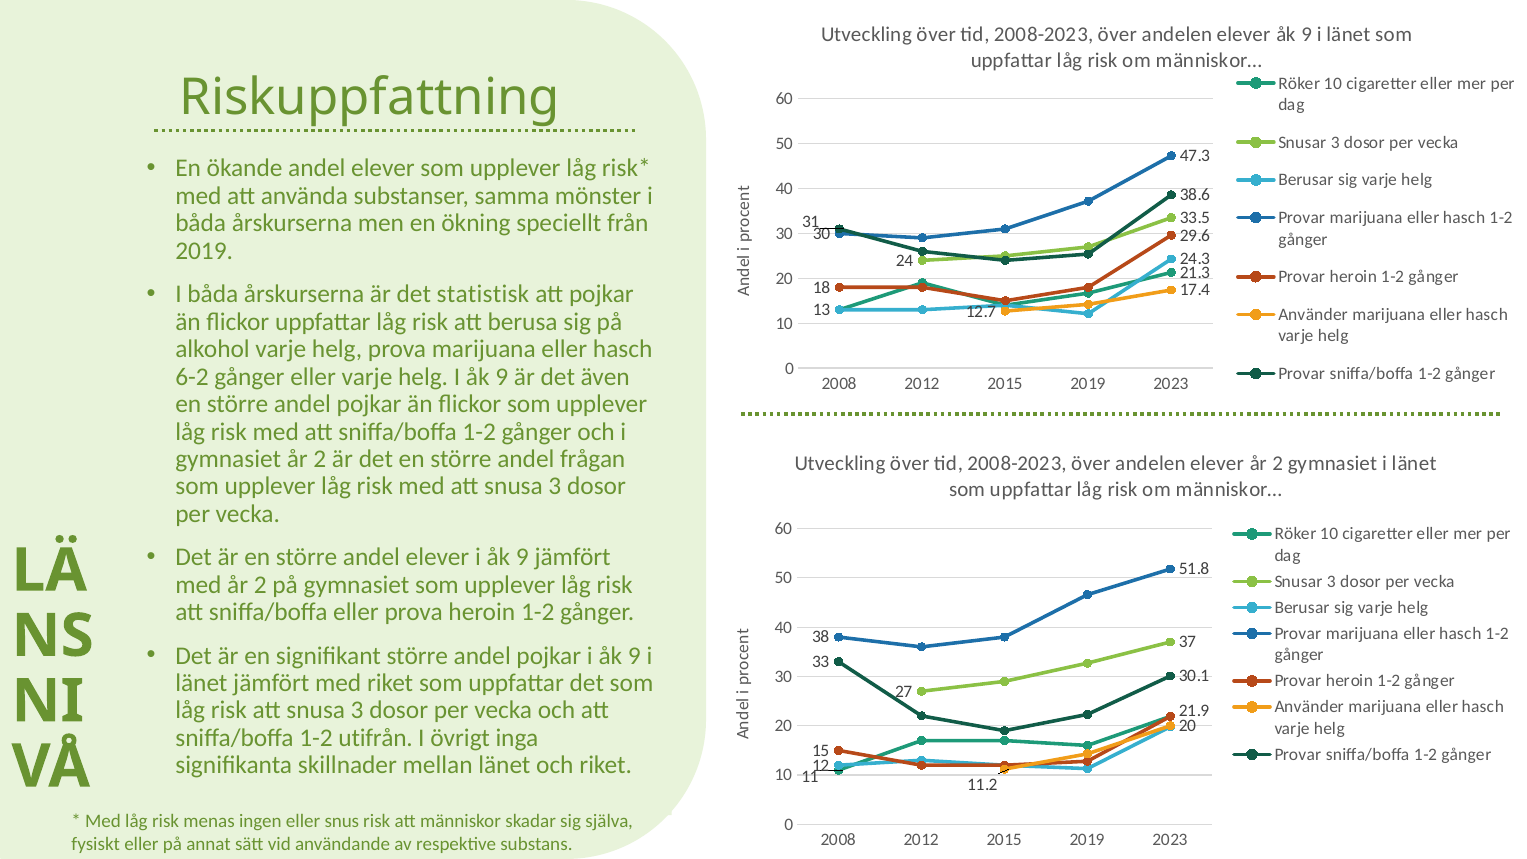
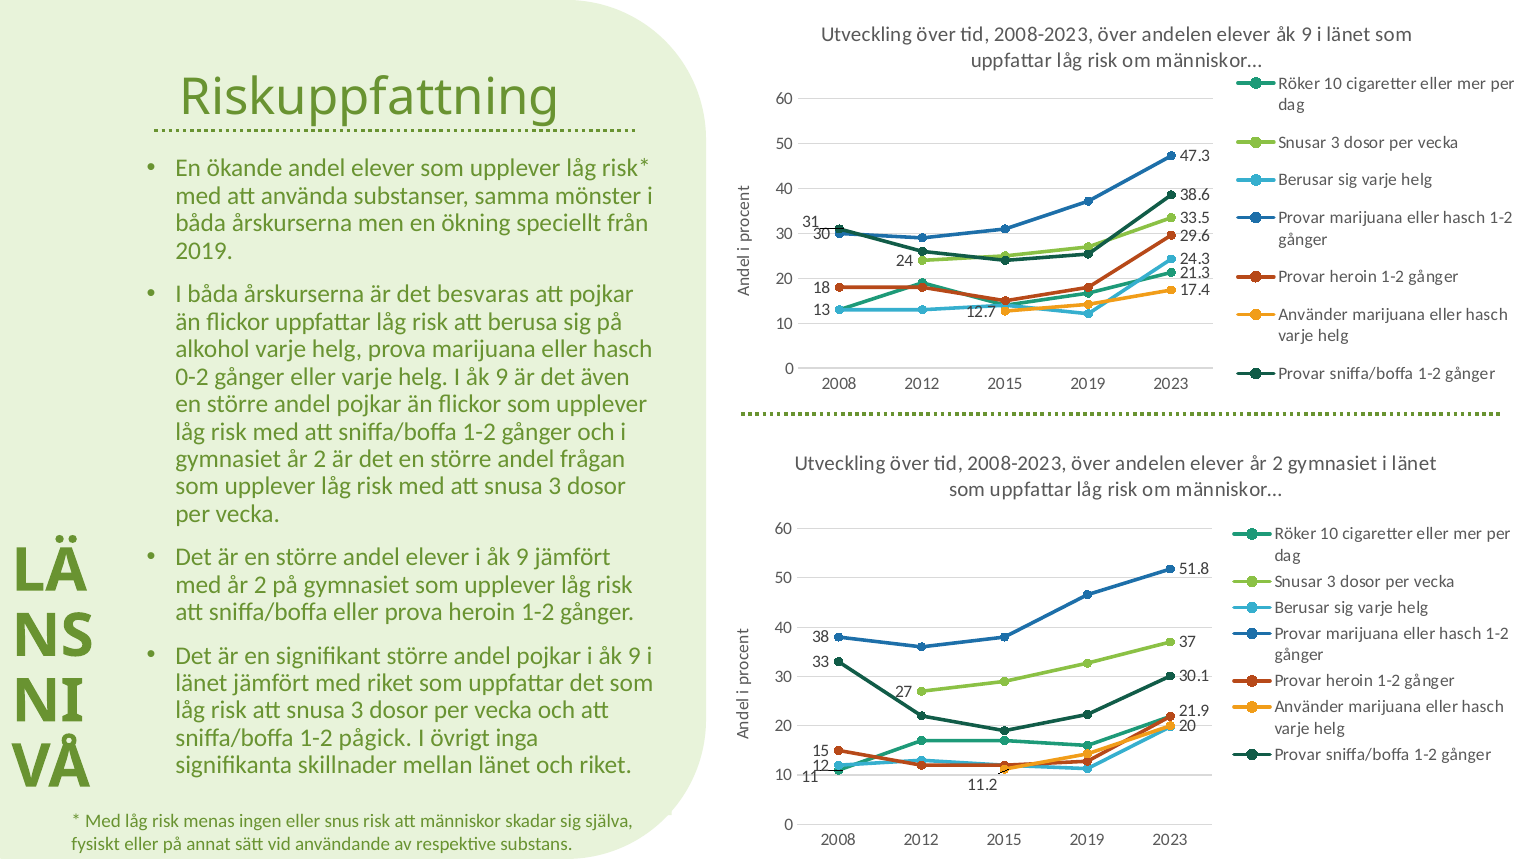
statistisk: statistisk -> besvaras
6-2: 6-2 -> 0-2
utifrån: utifrån -> pågick
